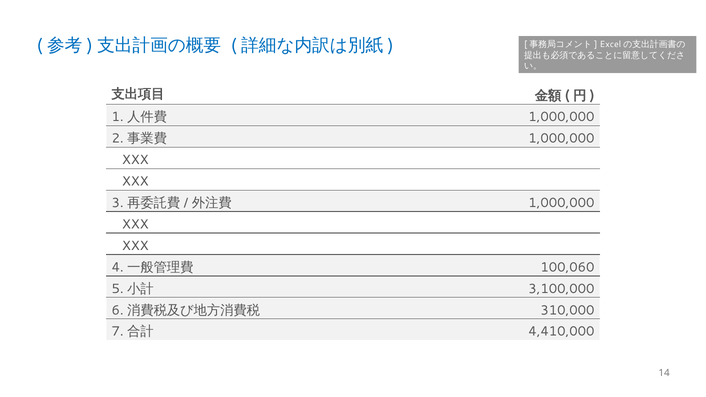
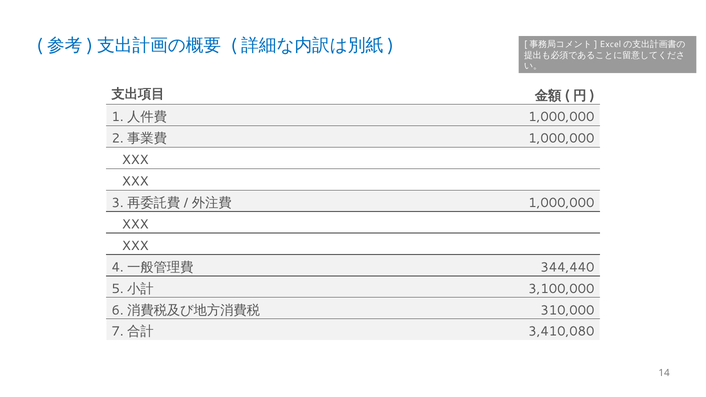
100,060: 100,060 -> 344,440
4,410,000: 4,410,000 -> 3,410,080
